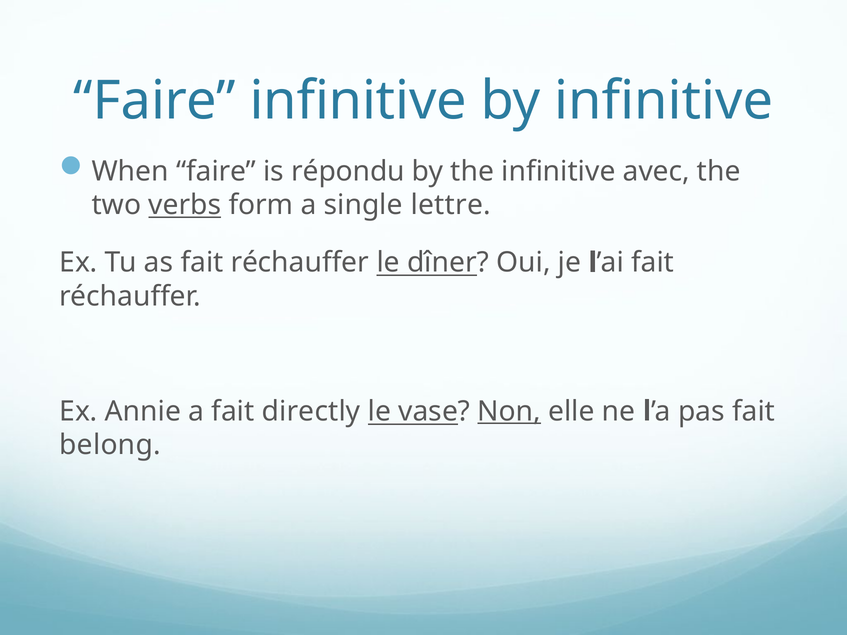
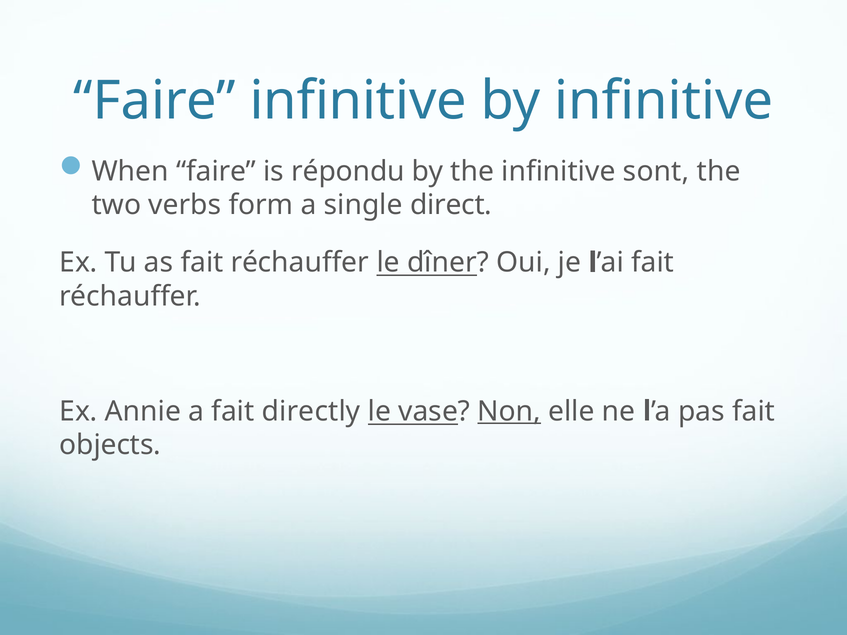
avec: avec -> sont
verbs underline: present -> none
lettre: lettre -> direct
belong: belong -> objects
